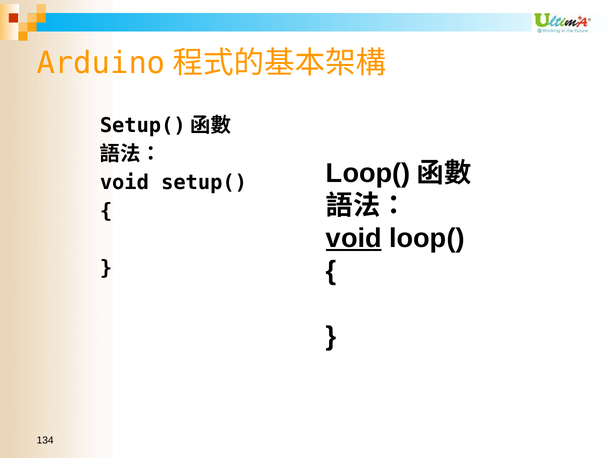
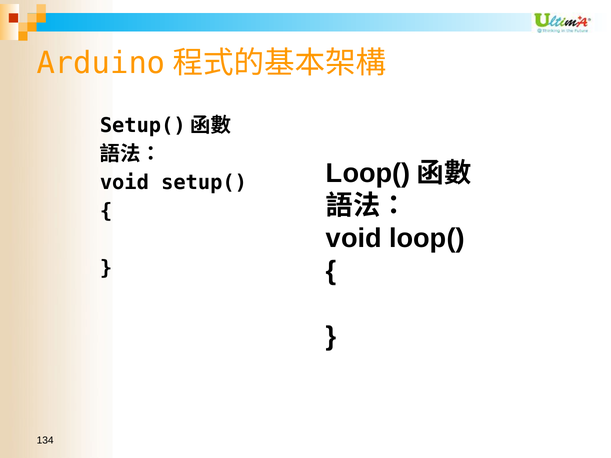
void at (354, 239) underline: present -> none
